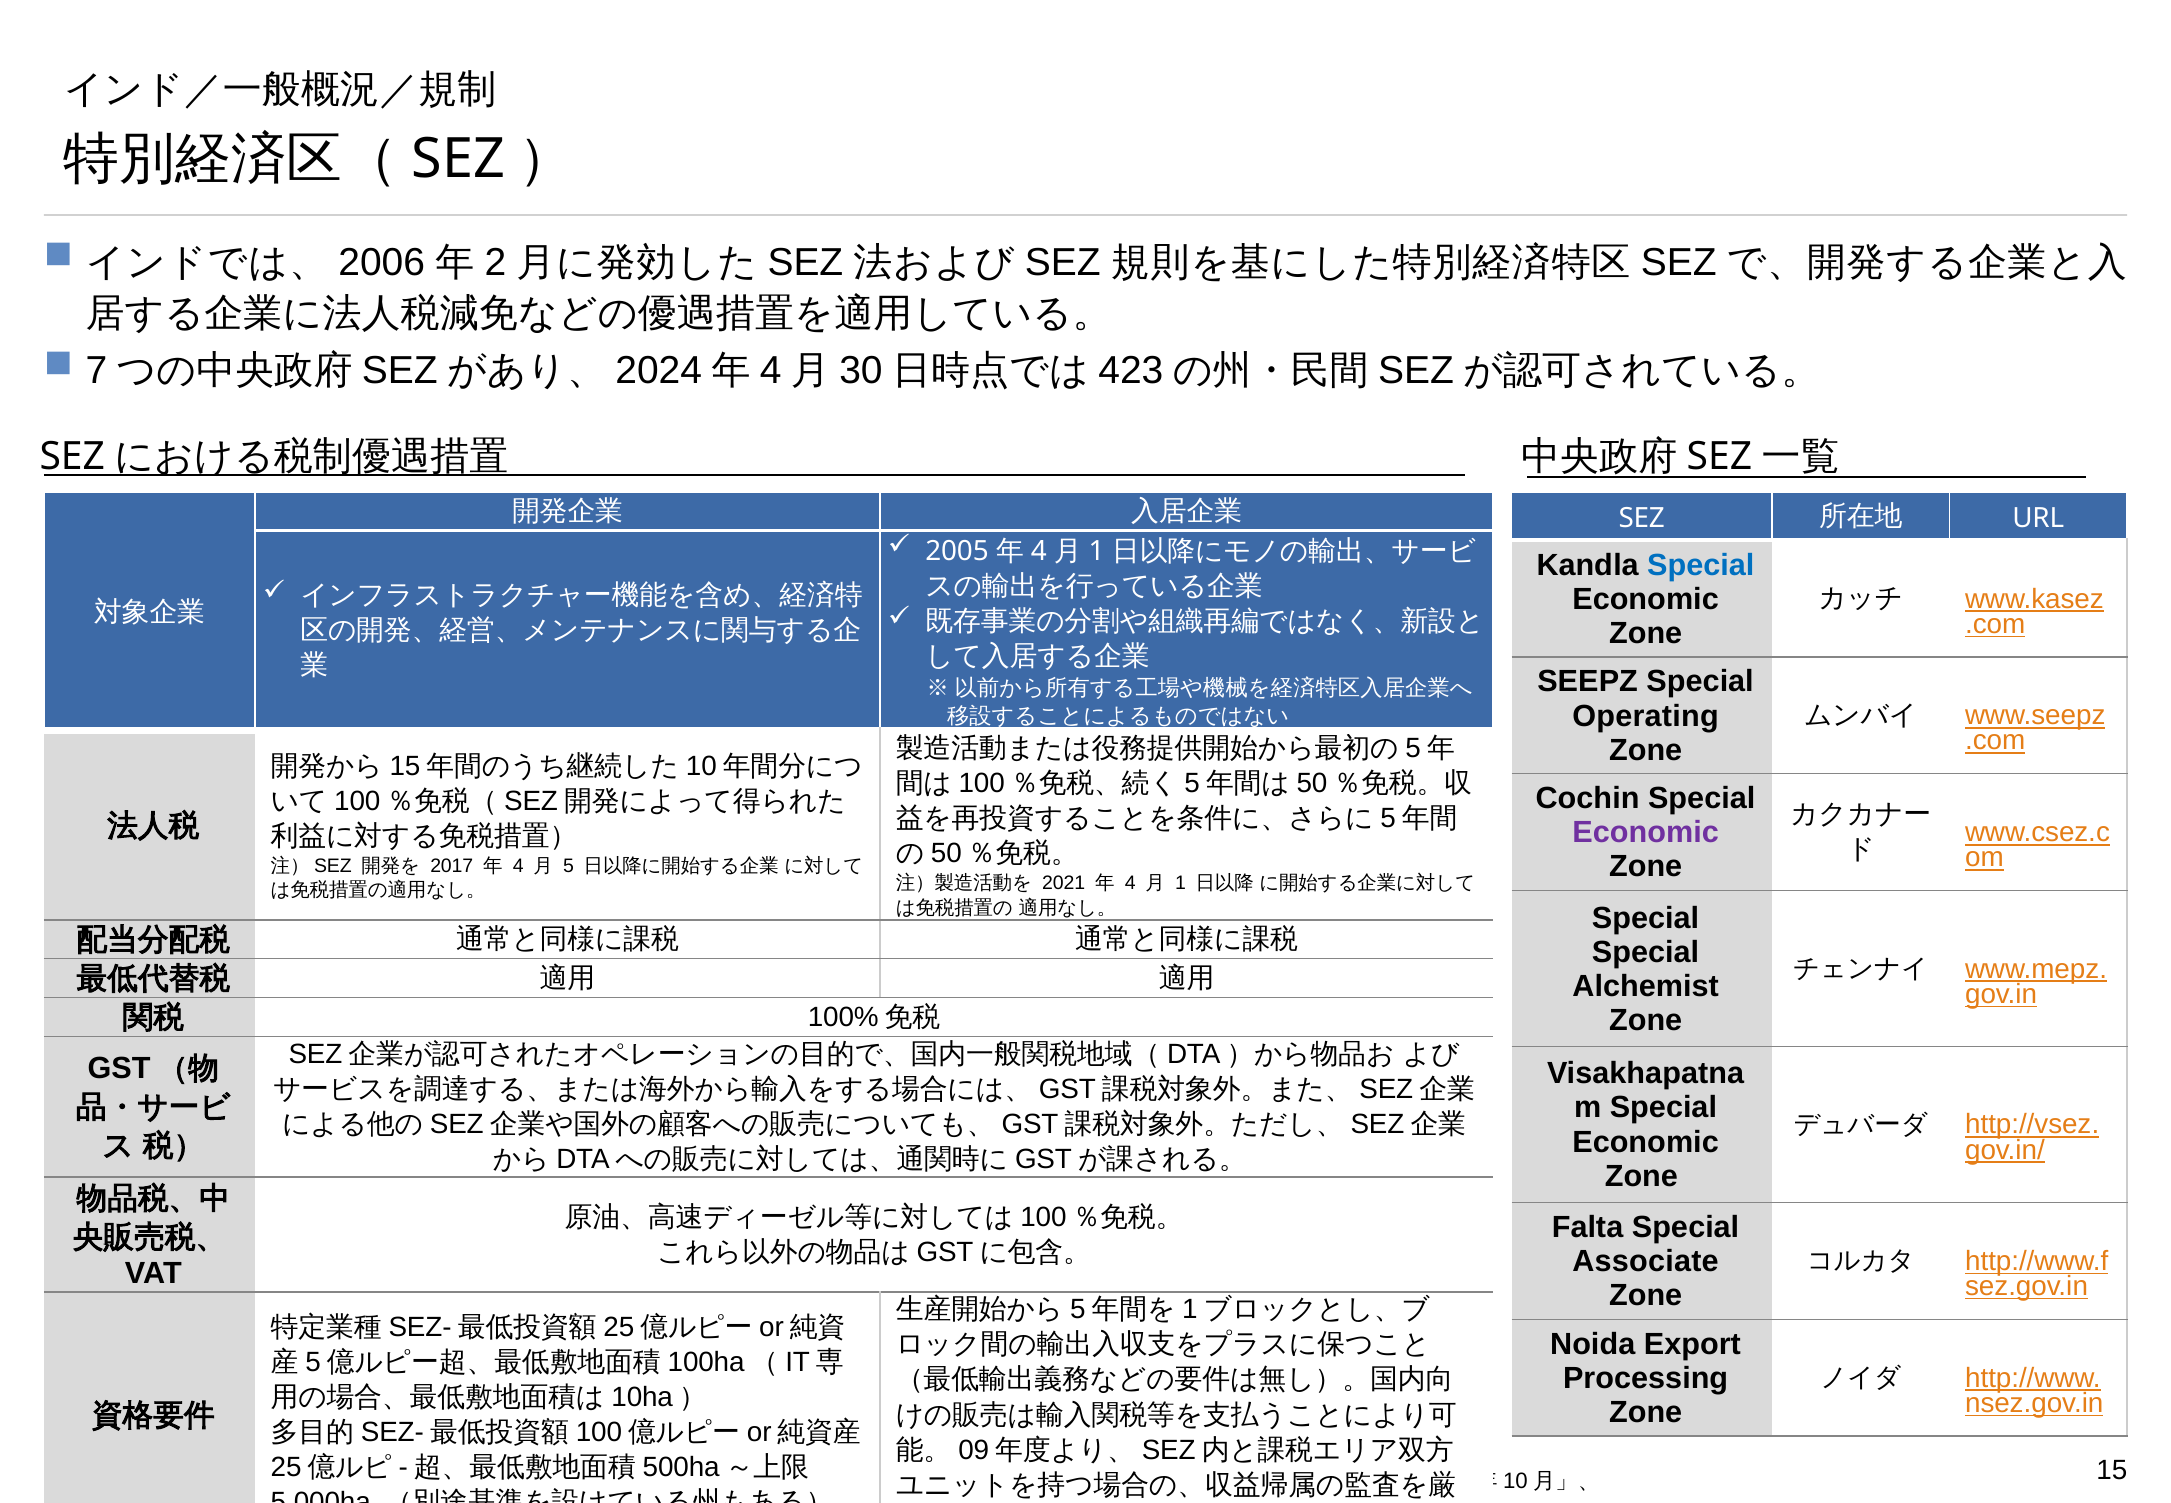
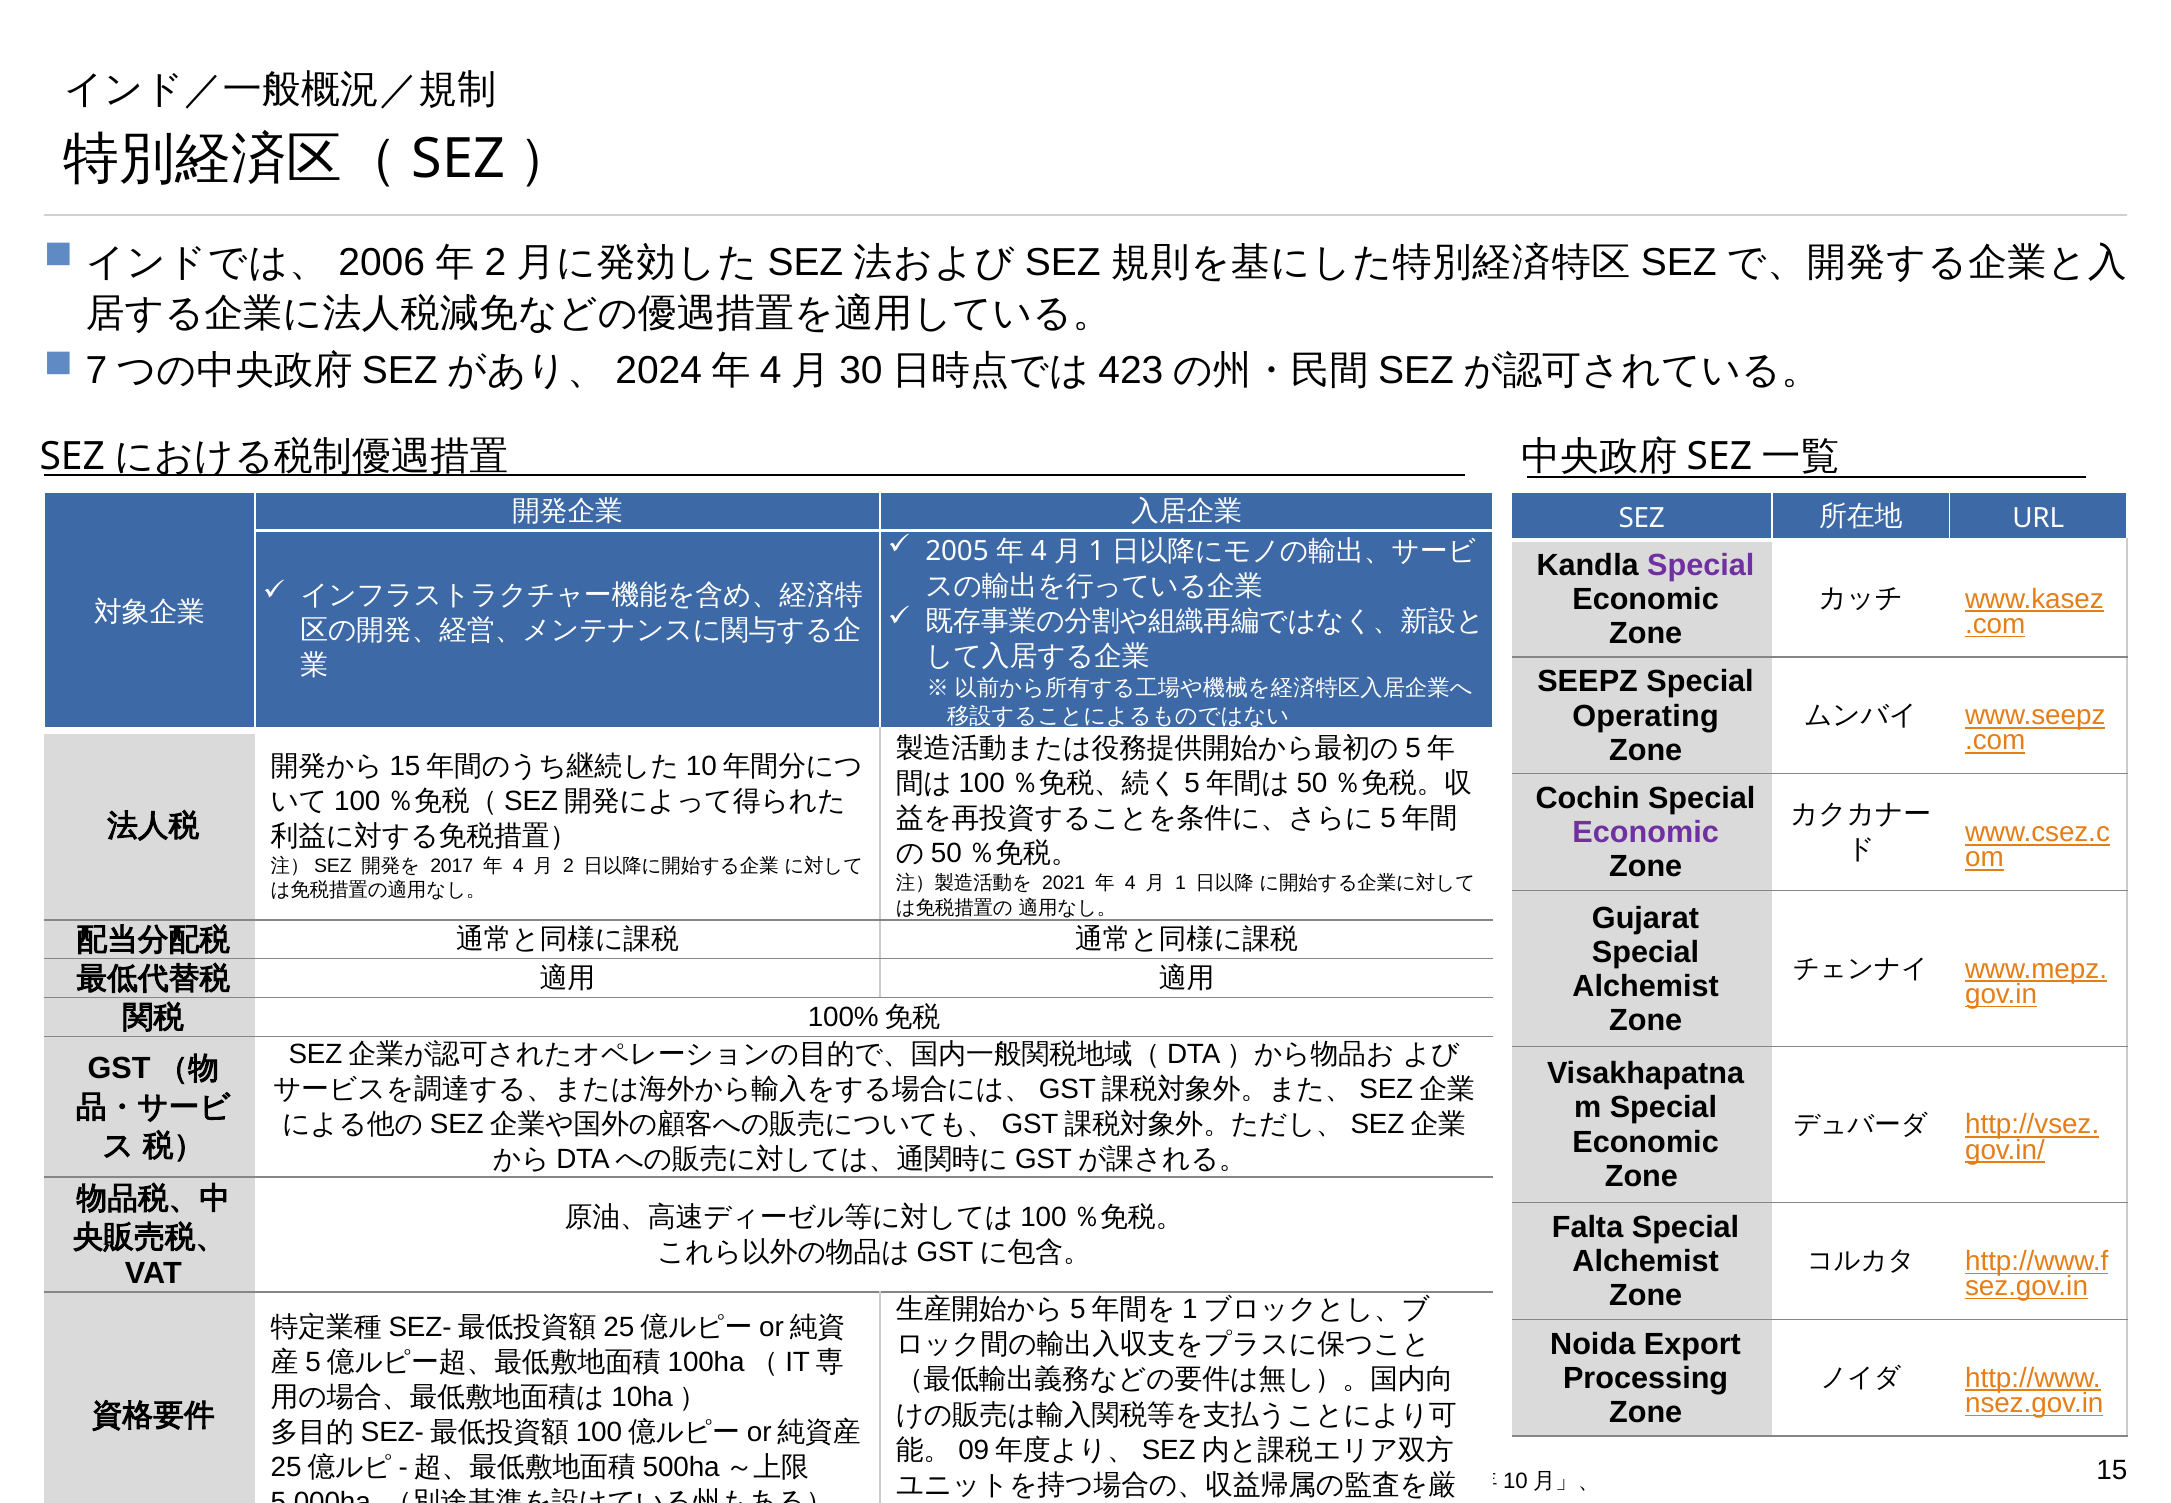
Special at (1701, 565) colour: blue -> purple
5 at (569, 866): 5 -> 2
Special at (1646, 918): Special -> Gujarat
Associate at (1646, 1261): Associate -> Alchemist
